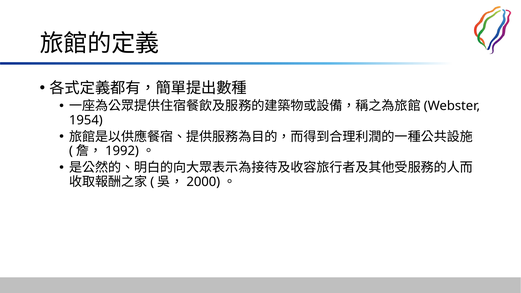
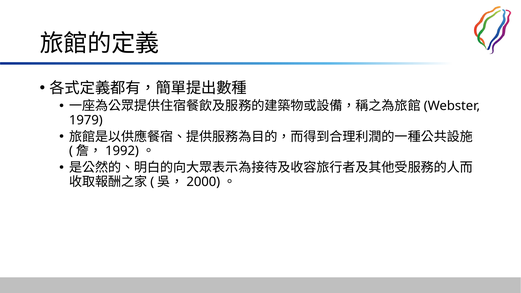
1954: 1954 -> 1979
